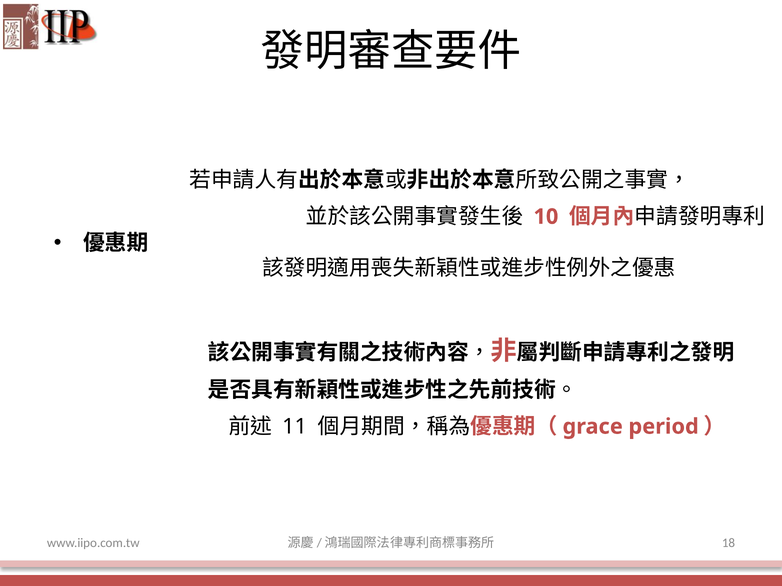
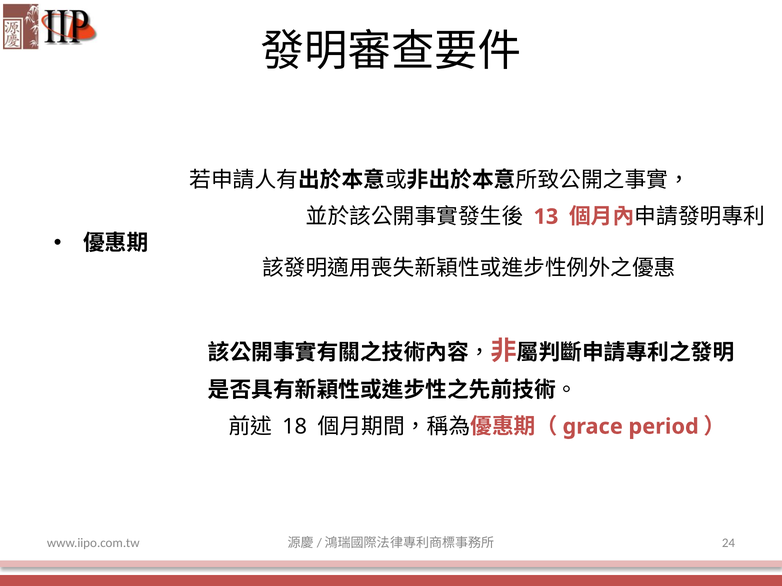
10: 10 -> 13
11: 11 -> 18
18: 18 -> 24
